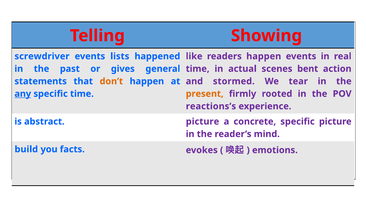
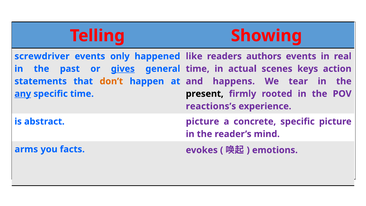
lists: lists -> only
readers happen: happen -> authors
gives underline: none -> present
bent: bent -> keys
stormed: stormed -> happens
present colour: orange -> black
build: build -> arms
